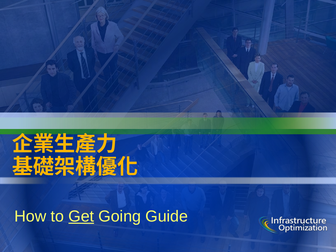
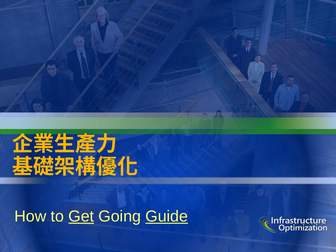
Guide underline: none -> present
